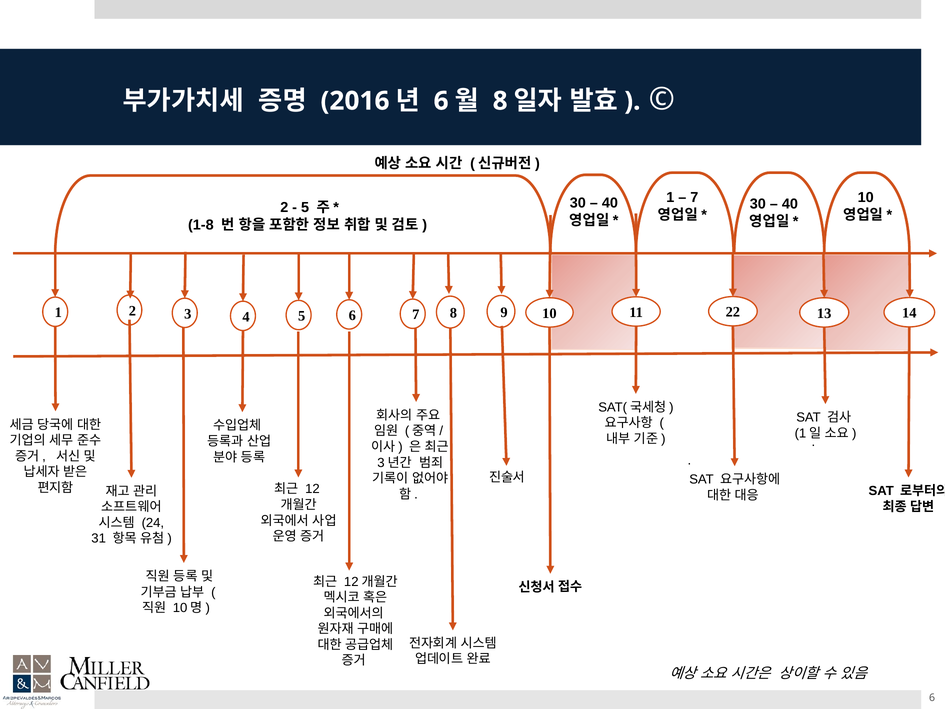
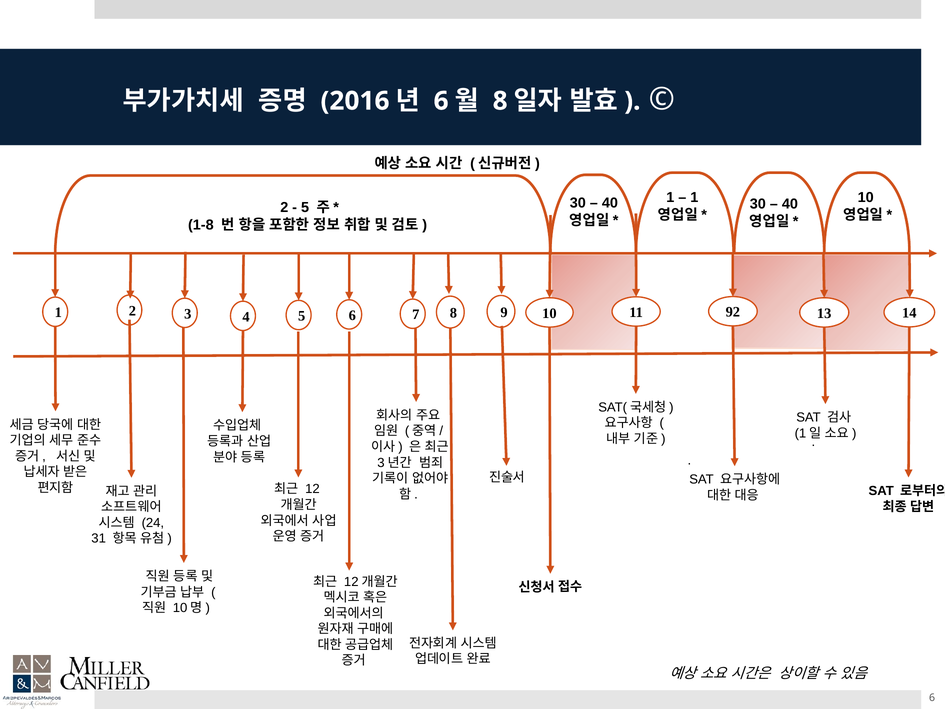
7 at (694, 198): 7 -> 1
22: 22 -> 92
